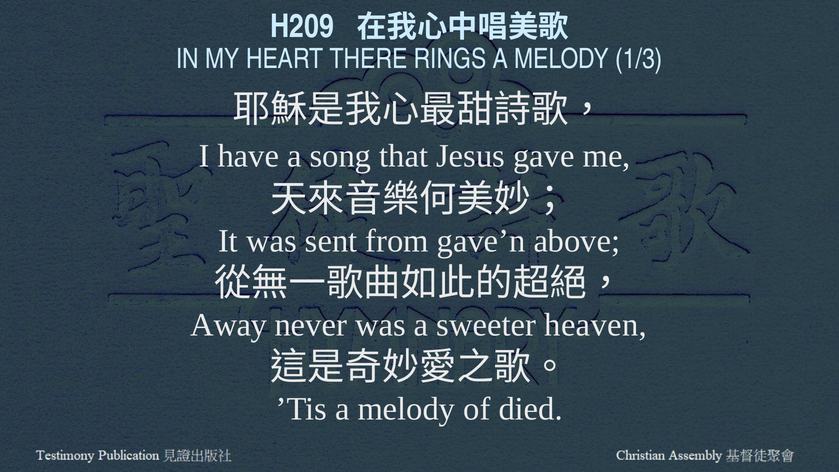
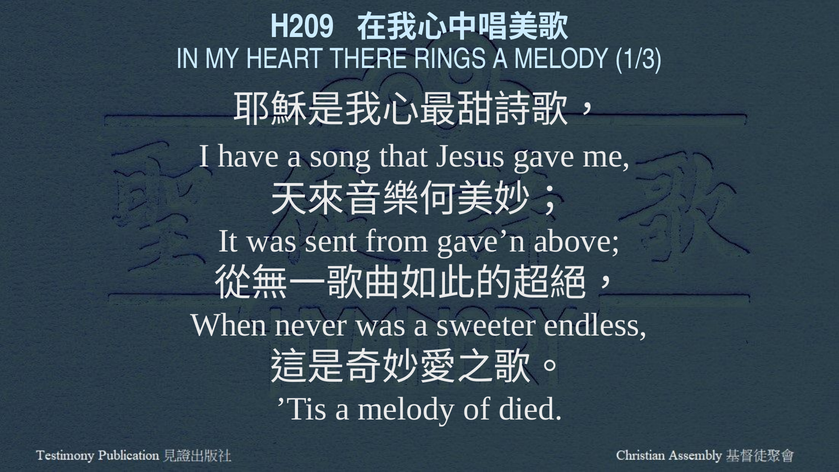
Away: Away -> When
heaven: heaven -> endless
